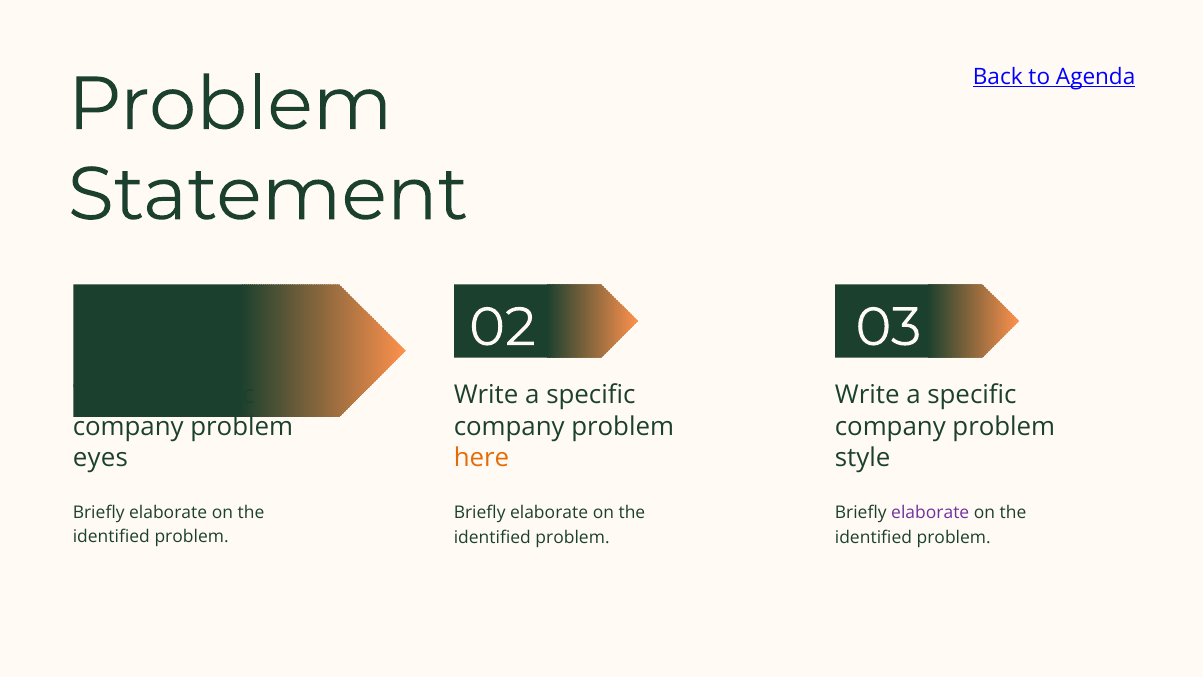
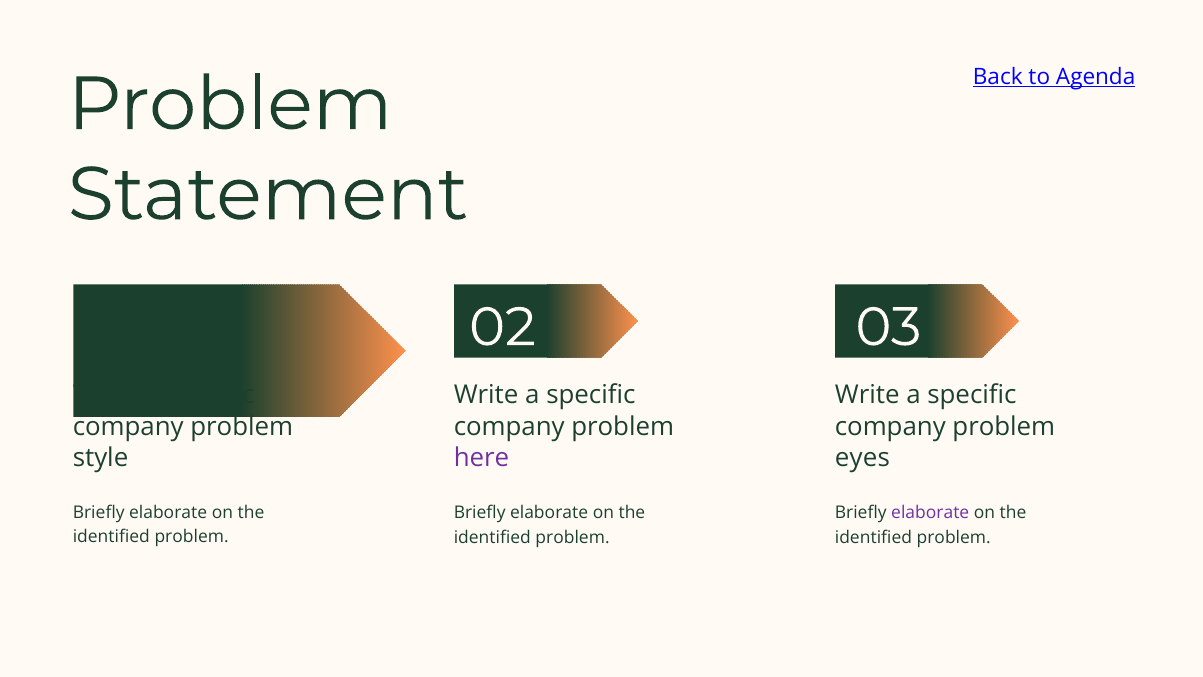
eyes: eyes -> style
here colour: orange -> purple
style: style -> eyes
